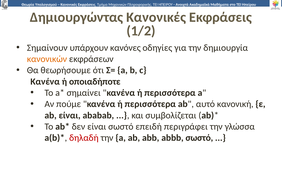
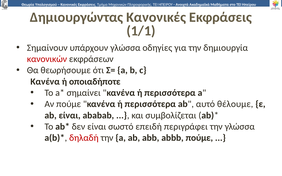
1/2: 1/2 -> 1/1
υπάρχουν κανόνες: κανόνες -> γλώσσα
κανονικών colour: orange -> red
κανονική: κανονική -> θέλουμε
abbb σωστό: σωστό -> πούμε
